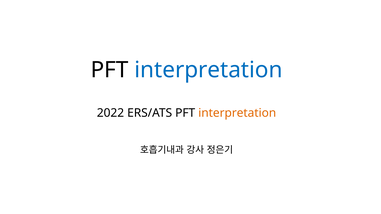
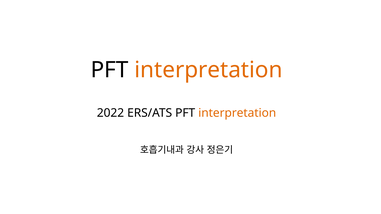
interpretation at (208, 70) colour: blue -> orange
